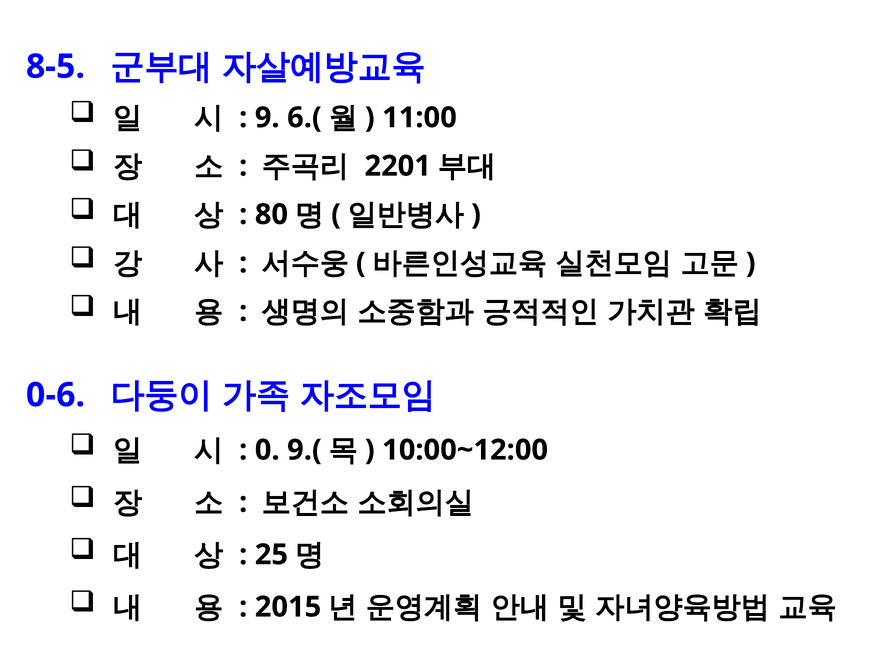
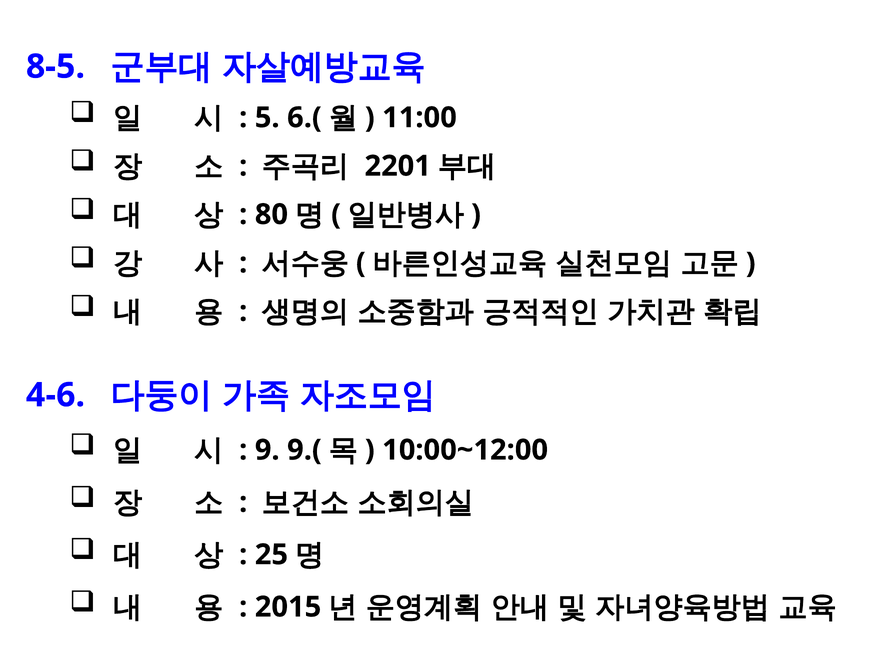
9: 9 -> 5
0-6: 0-6 -> 4-6
0: 0 -> 9
